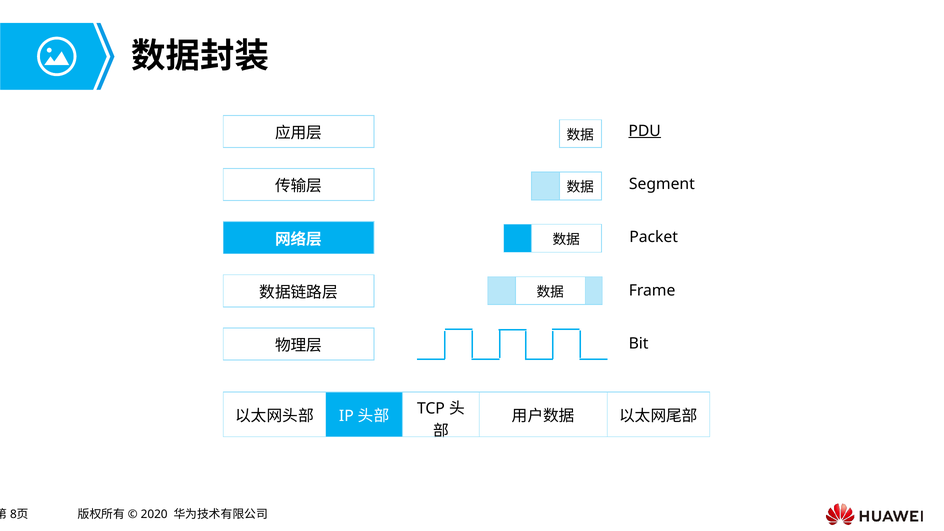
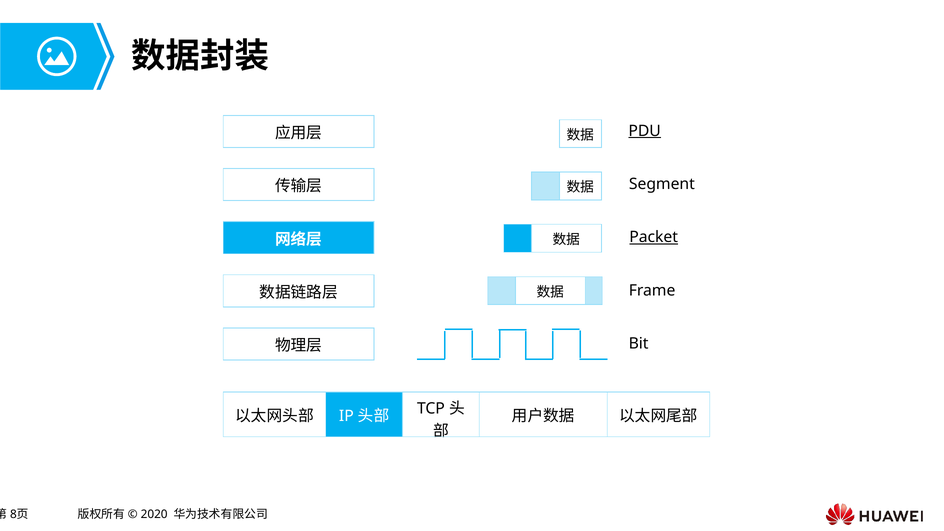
Packet underline: none -> present
